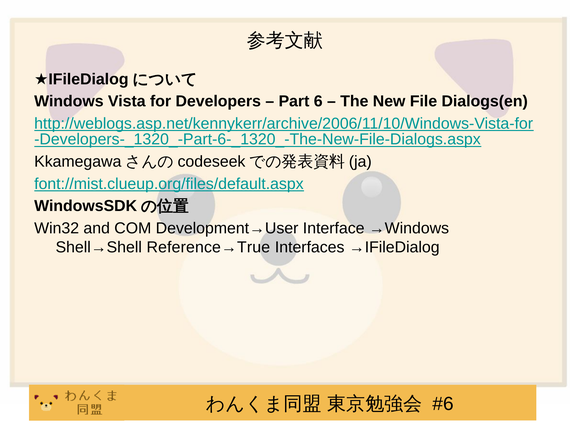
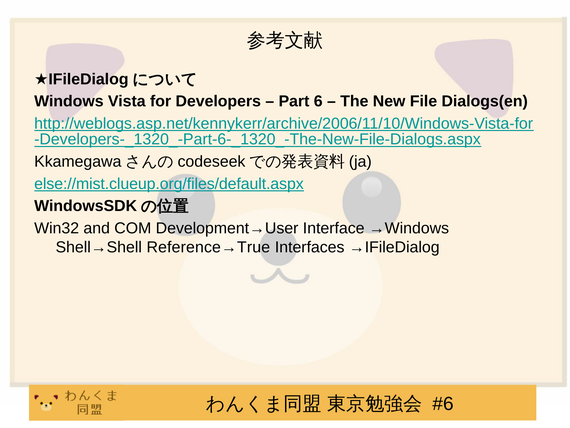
font://mist.clueup.org/files/default.aspx: font://mist.clueup.org/files/default.aspx -> else://mist.clueup.org/files/default.aspx
